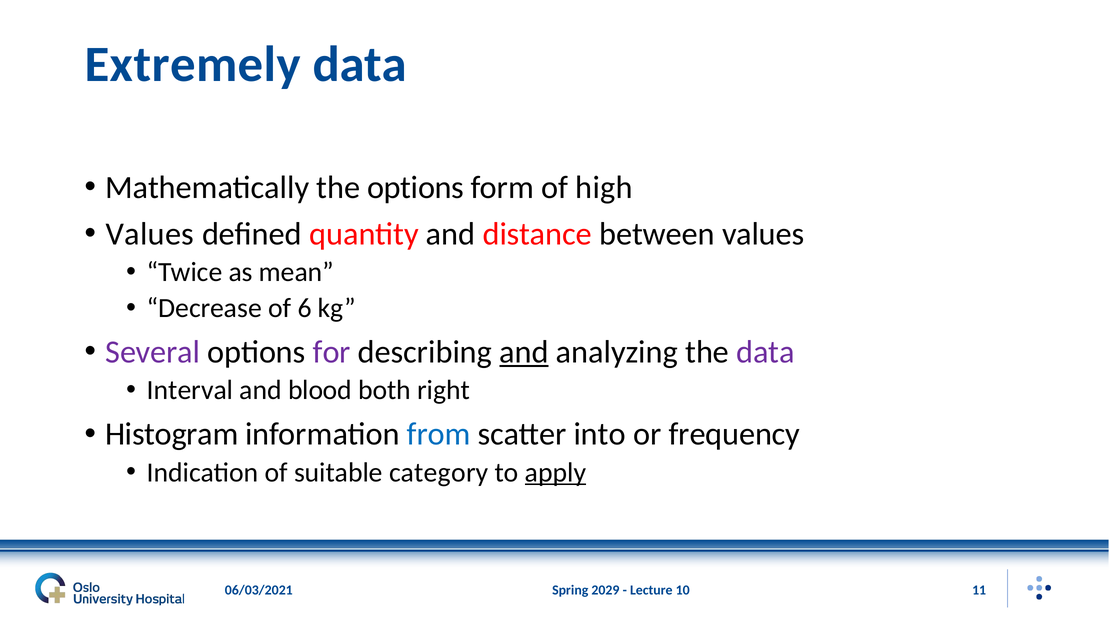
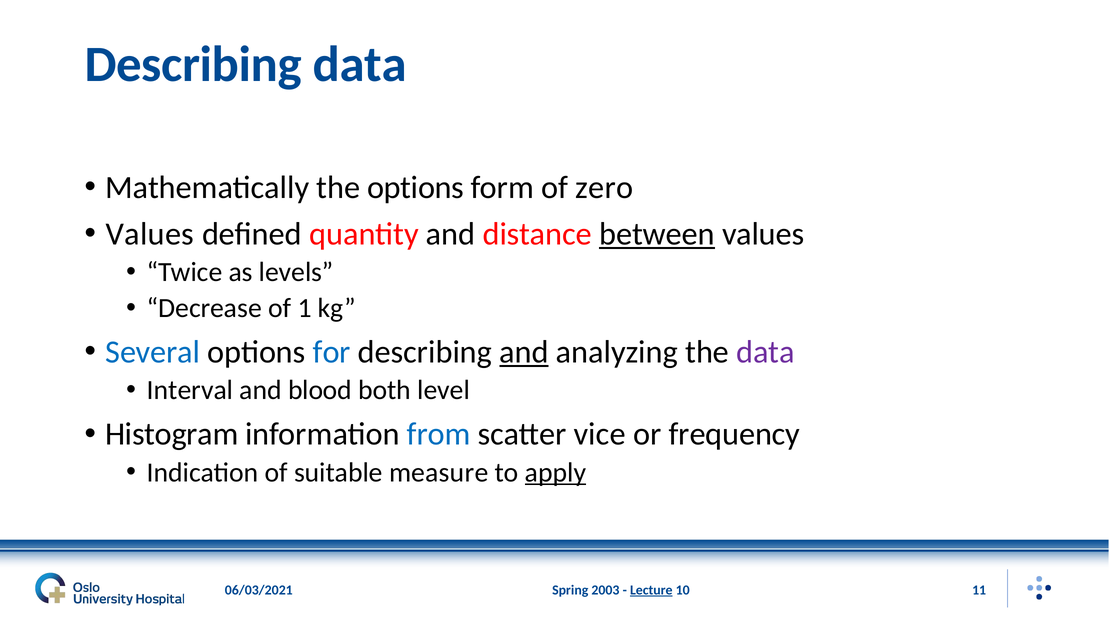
Extremely at (193, 65): Extremely -> Describing
high: high -> zero
between underline: none -> present
mean: mean -> levels
6: 6 -> 1
Several colour: purple -> blue
for colour: purple -> blue
right: right -> level
into: into -> vice
category: category -> measure
2029: 2029 -> 2003
Lecture underline: none -> present
